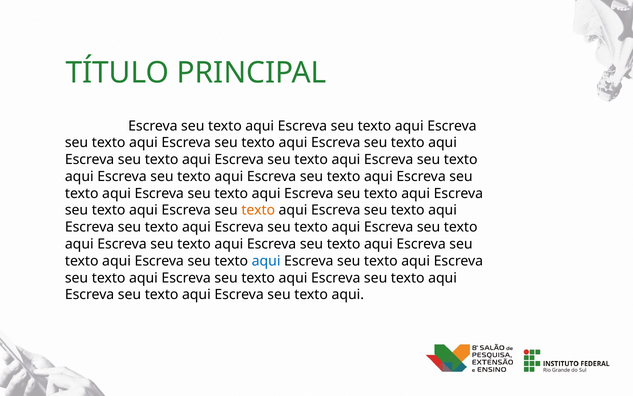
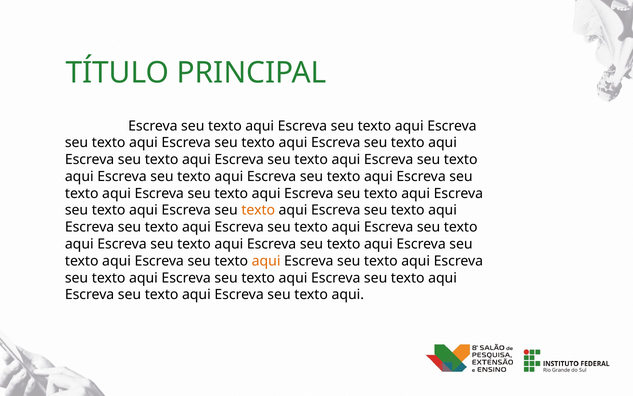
aqui at (266, 261) colour: blue -> orange
